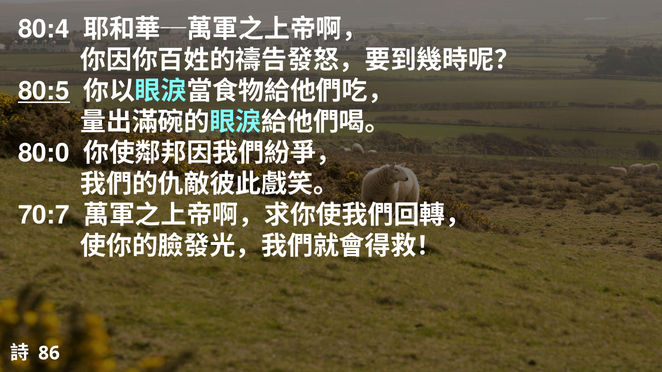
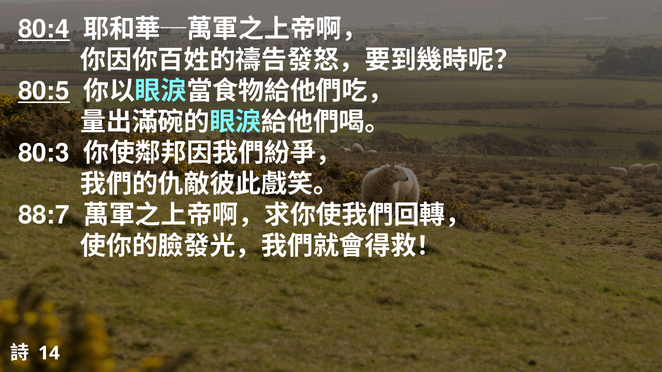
80:4 underline: none -> present
80:0: 80:0 -> 80:3
70:7: 70:7 -> 88:7
86: 86 -> 14
